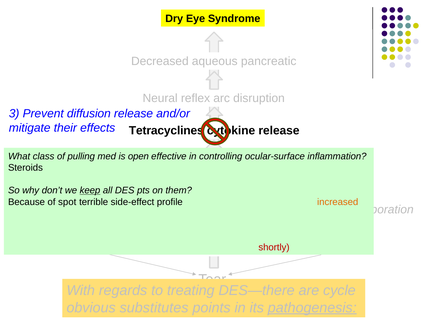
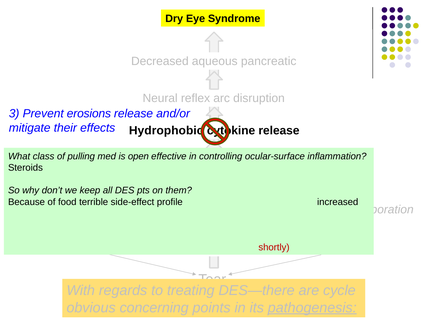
diffusion: diffusion -> erosions
Tetracyclines: Tetracyclines -> Hydrophobic
keep underline: present -> none
spot: spot -> food
increased colour: orange -> black
substitutes: substitutes -> concerning
